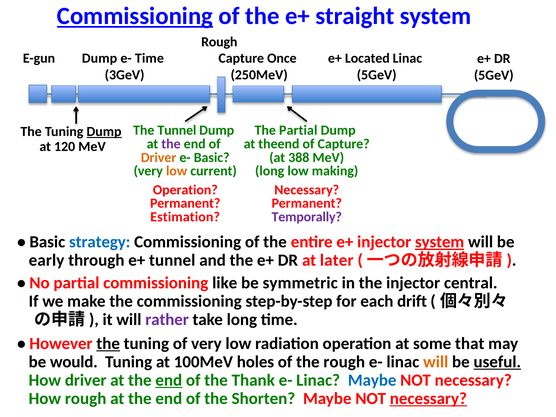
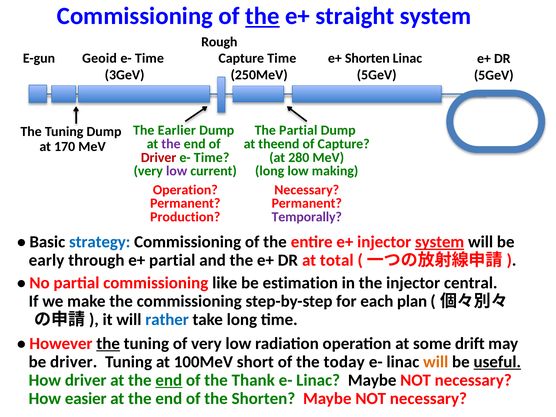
Commissioning at (135, 16) underline: present -> none
the at (262, 16) underline: none -> present
E-gun Dump: Dump -> Geoid
Capture Once: Once -> Time
e+ Located: Located -> Shorten
The Tunnel: Tunnel -> Earlier
Dump at (104, 131) underline: present -> none
120: 120 -> 170
Driver at (159, 157) colour: orange -> red
Basic at (212, 157): Basic -> Time
388: 388 -> 280
low at (177, 171) colour: orange -> purple
Estimation: Estimation -> Production
e+ tunnel: tunnel -> partial
later: later -> total
symmetric: symmetric -> estimation
drift: drift -> plan
rather colour: purple -> blue
that: that -> drift
be would: would -> driver
holes: holes -> short
the rough: rough -> today
Maybe at (372, 380) colour: blue -> black
How rough: rough -> easier
necessary at (428, 399) underline: present -> none
